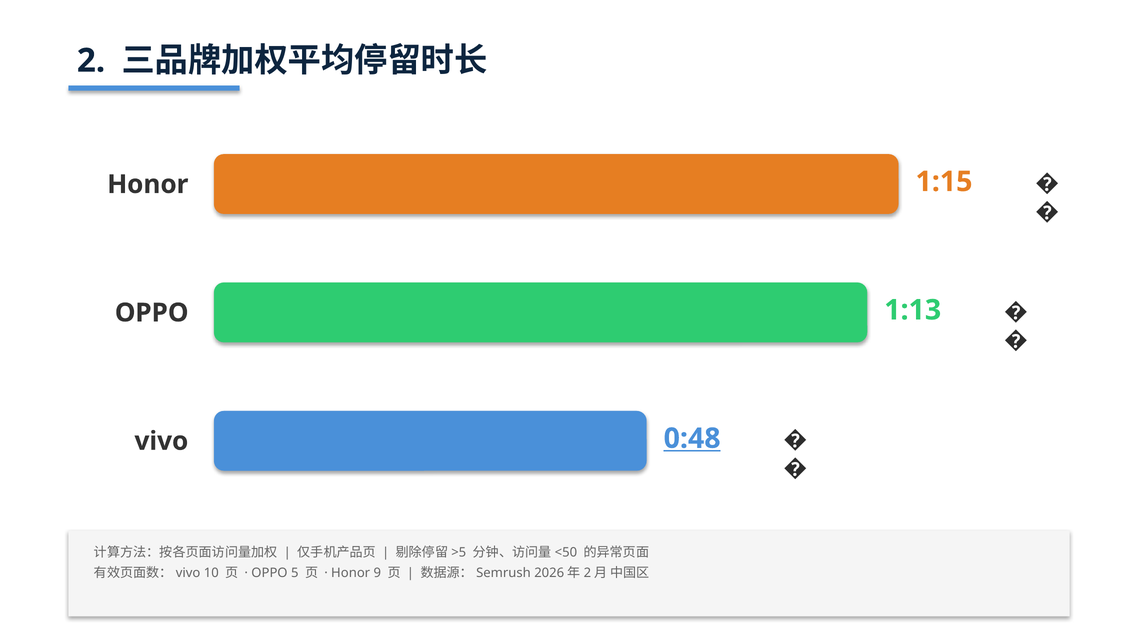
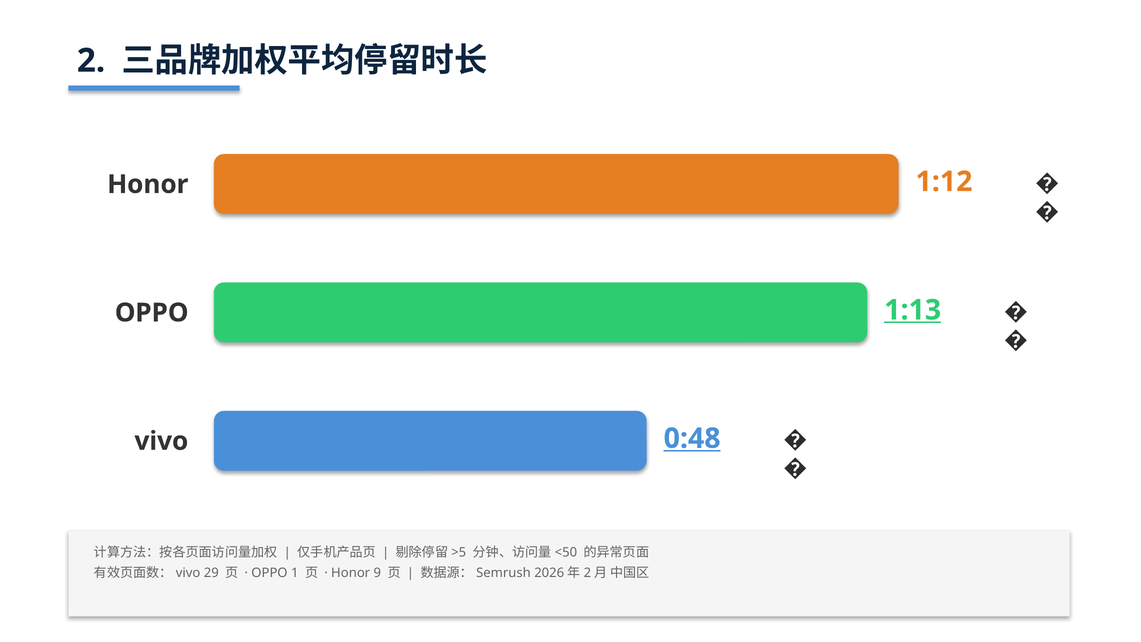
1:15: 1:15 -> 1:12
1:13 underline: none -> present
10: 10 -> 29
5: 5 -> 1
